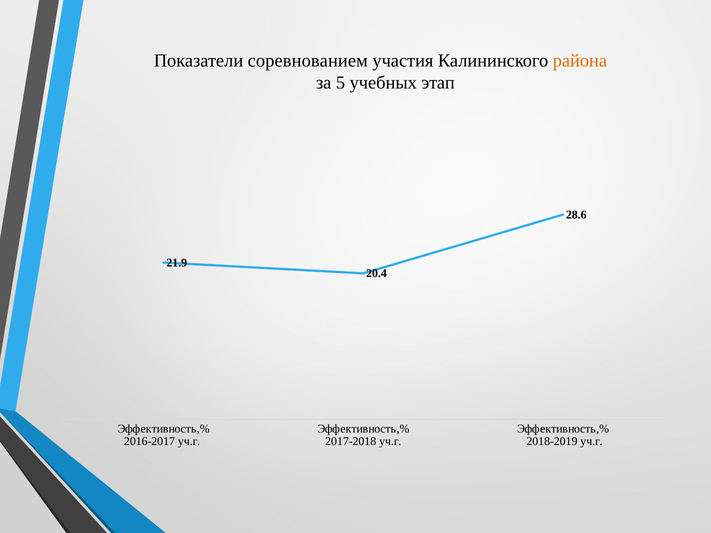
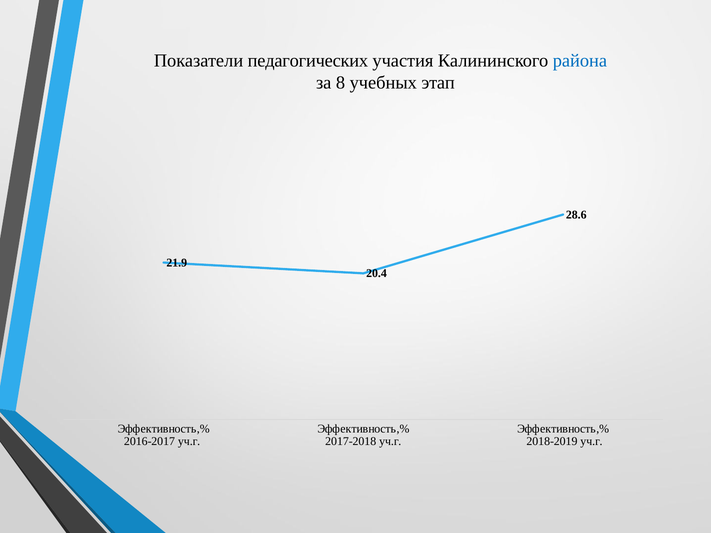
соревнованием: соревнованием -> педагогических
района colour: orange -> blue
5: 5 -> 8
